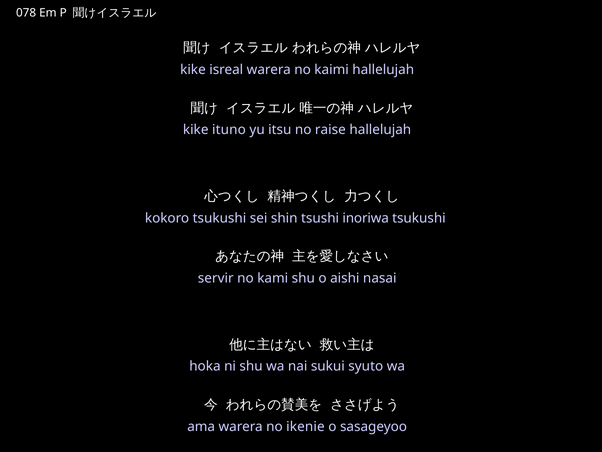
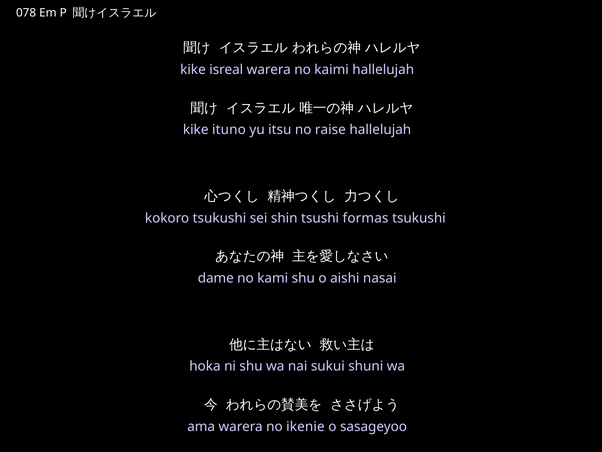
inoriwa: inoriwa -> formas
servir: servir -> dame
syuto: syuto -> shuni
